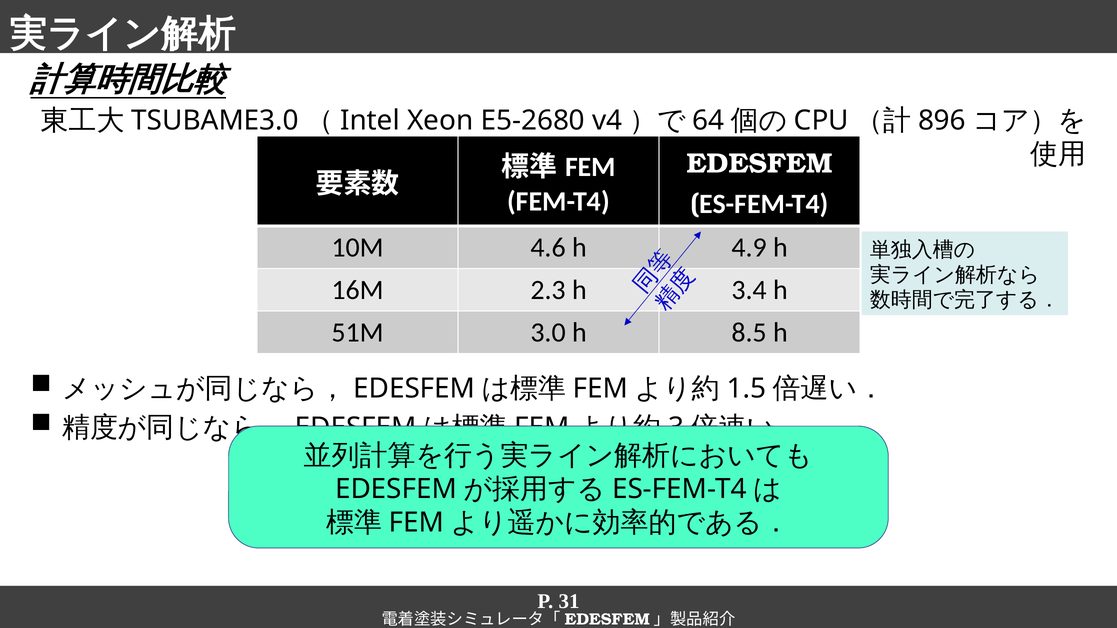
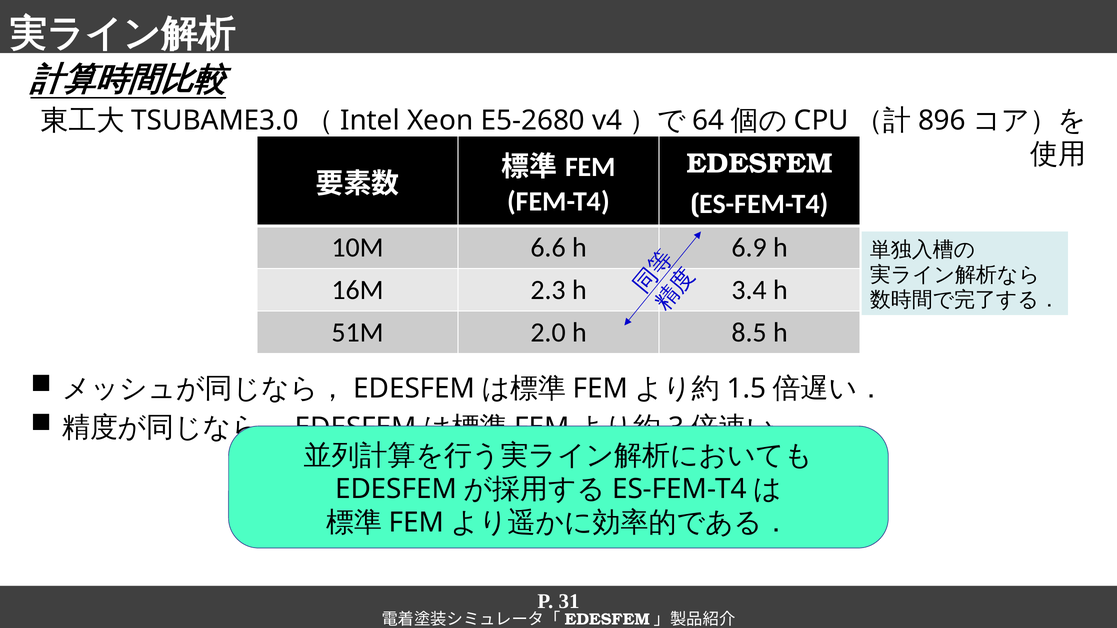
4.6: 4.6 -> 6.6
4.9: 4.9 -> 6.9
3.0: 3.0 -> 2.0
